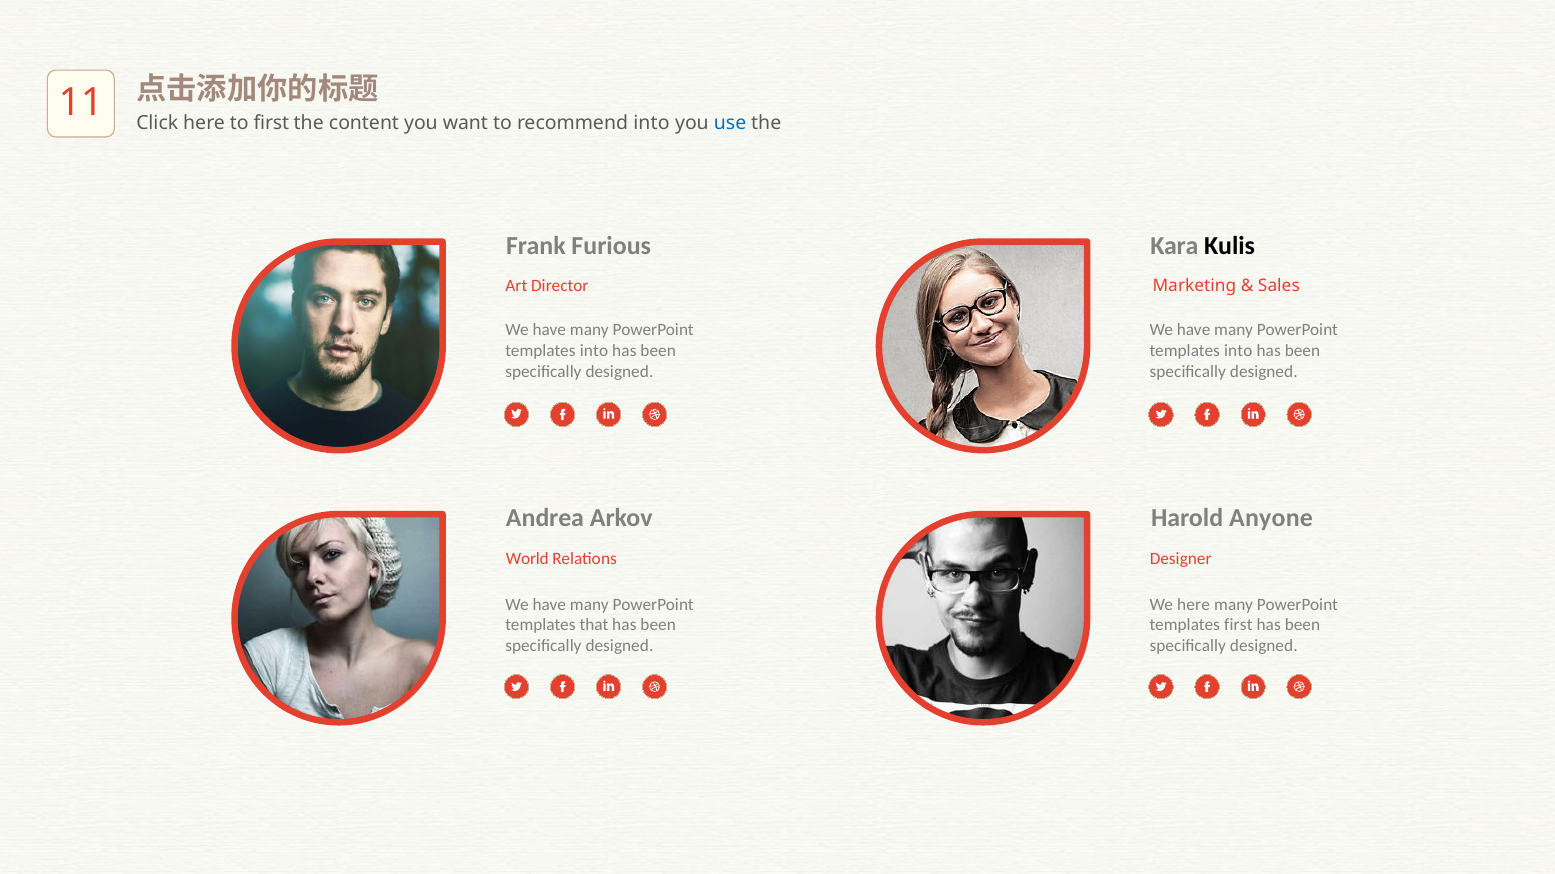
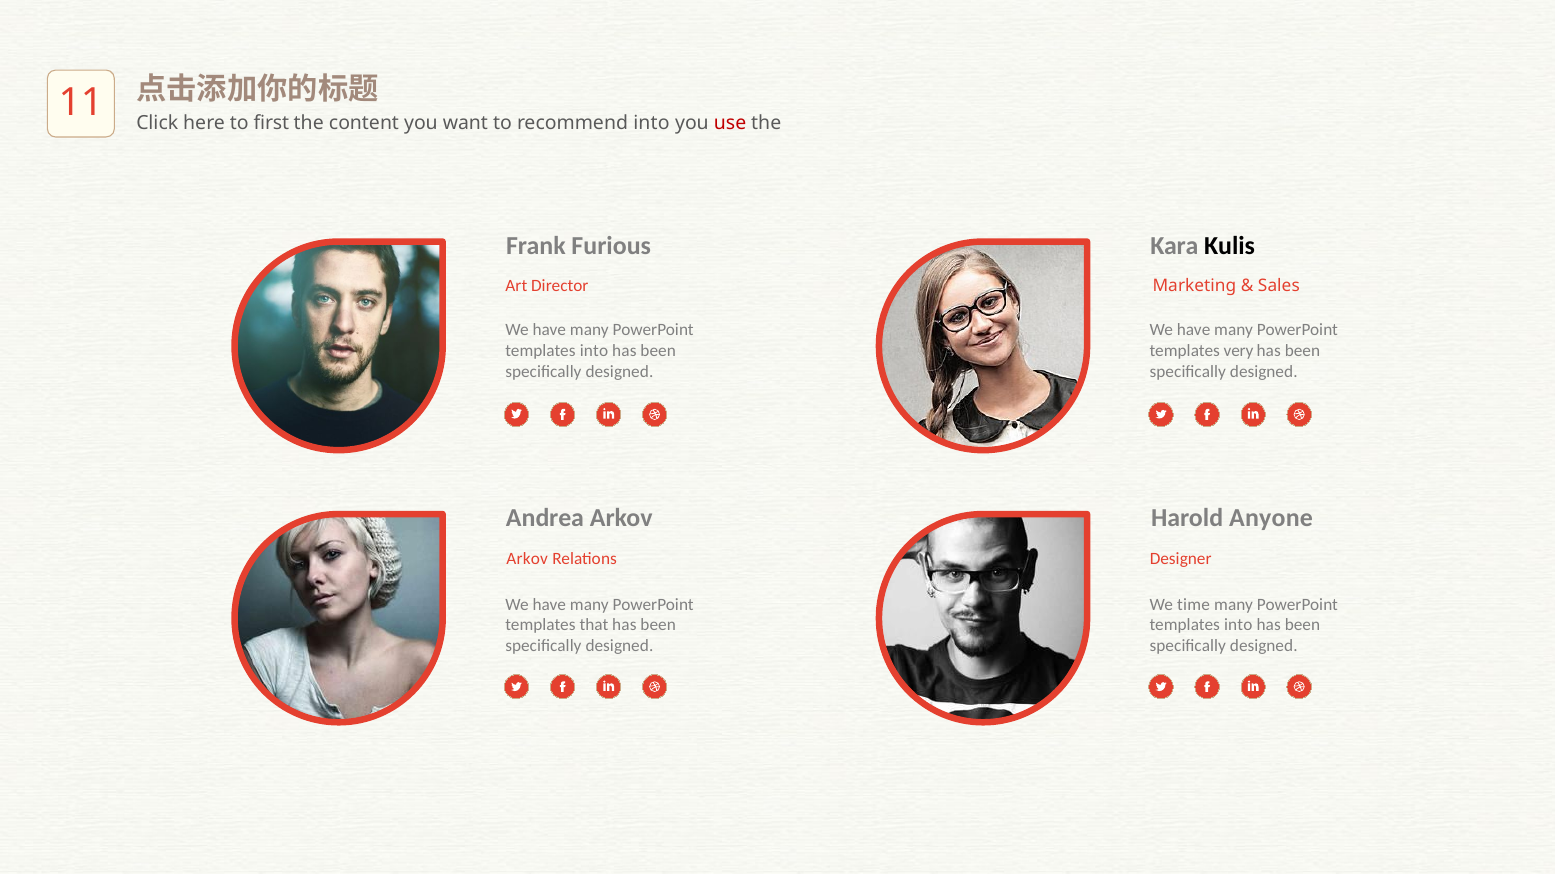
use colour: blue -> red
into at (1238, 351): into -> very
World at (527, 559): World -> Arkov
We here: here -> time
first at (1238, 625): first -> into
